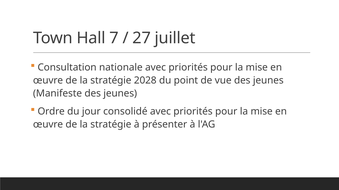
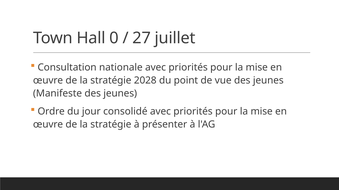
7: 7 -> 0
